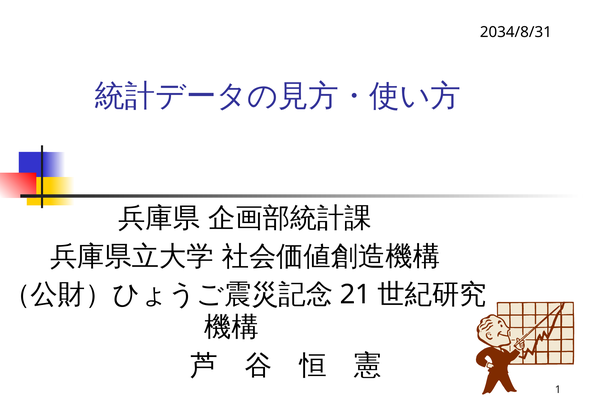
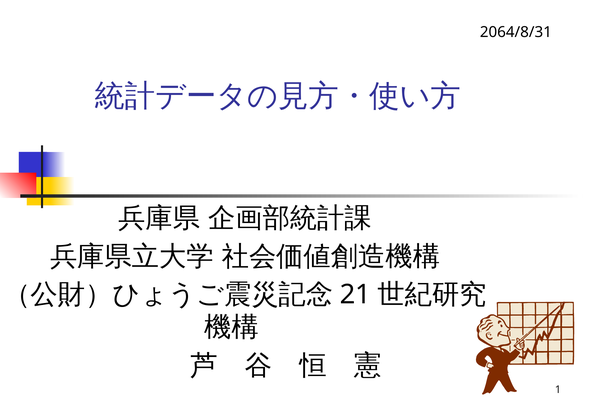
2034/8/31: 2034/8/31 -> 2064/8/31
